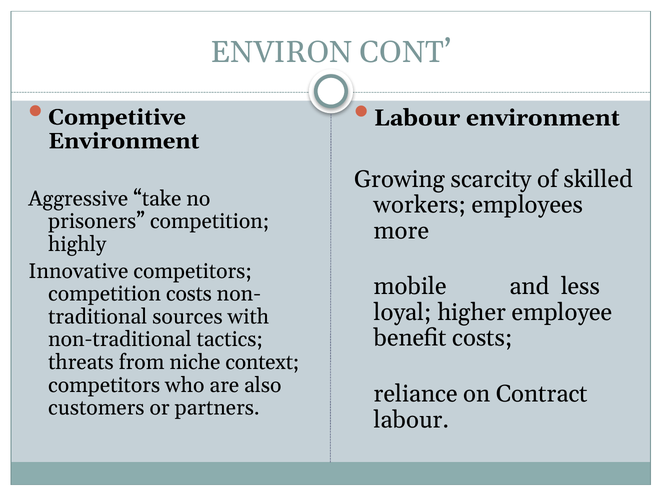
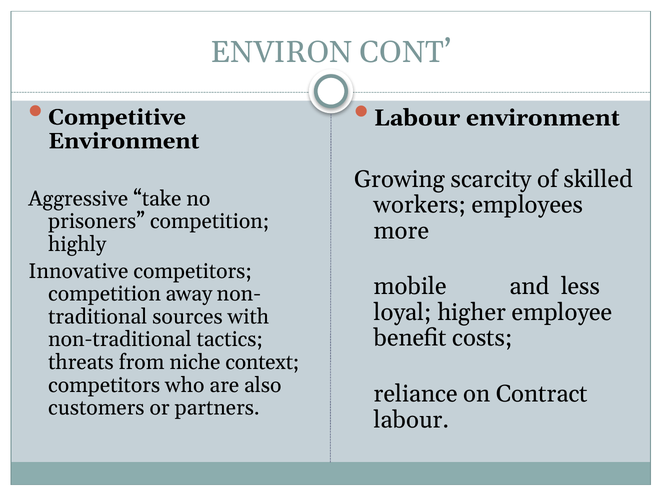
competition costs: costs -> away
